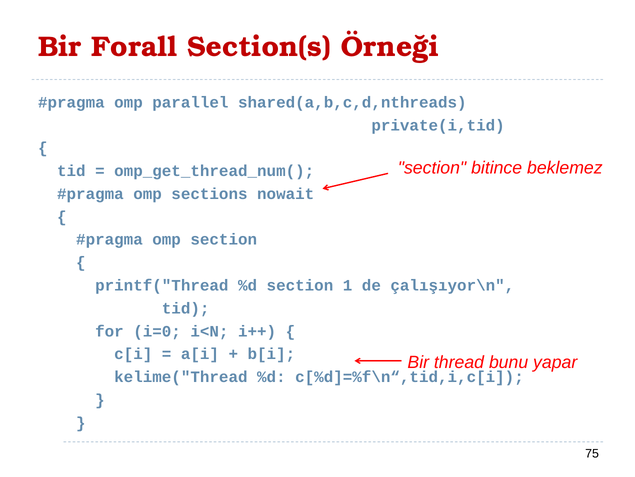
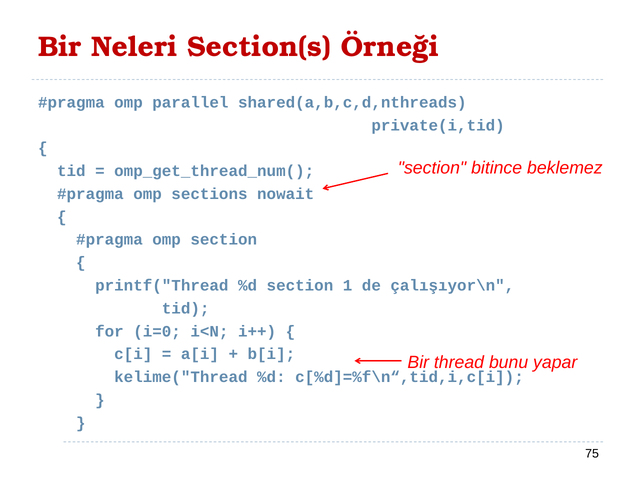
Forall: Forall -> Neleri
